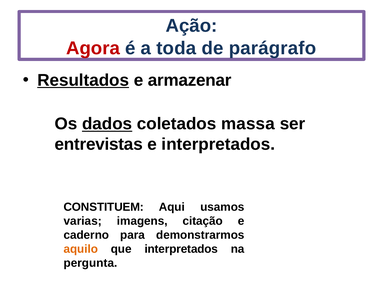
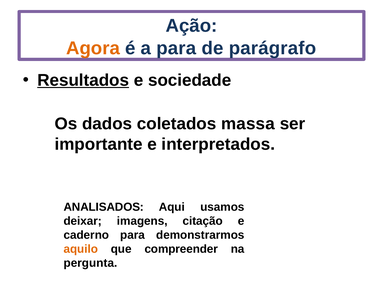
Agora colour: red -> orange
a toda: toda -> para
armazenar: armazenar -> sociedade
dados underline: present -> none
entrevistas: entrevistas -> importante
CONSTITUEM: CONSTITUEM -> ANALISADOS
varias: varias -> deixar
que interpretados: interpretados -> compreender
